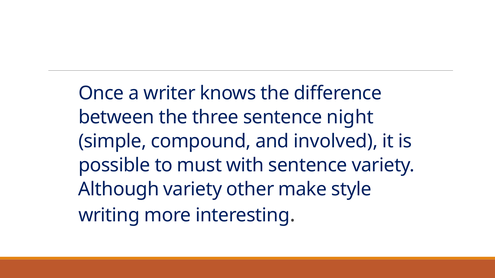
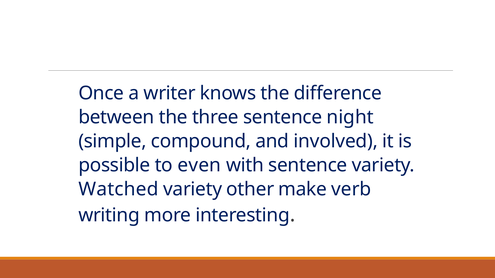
must: must -> even
Although: Although -> Watched
style: style -> verb
